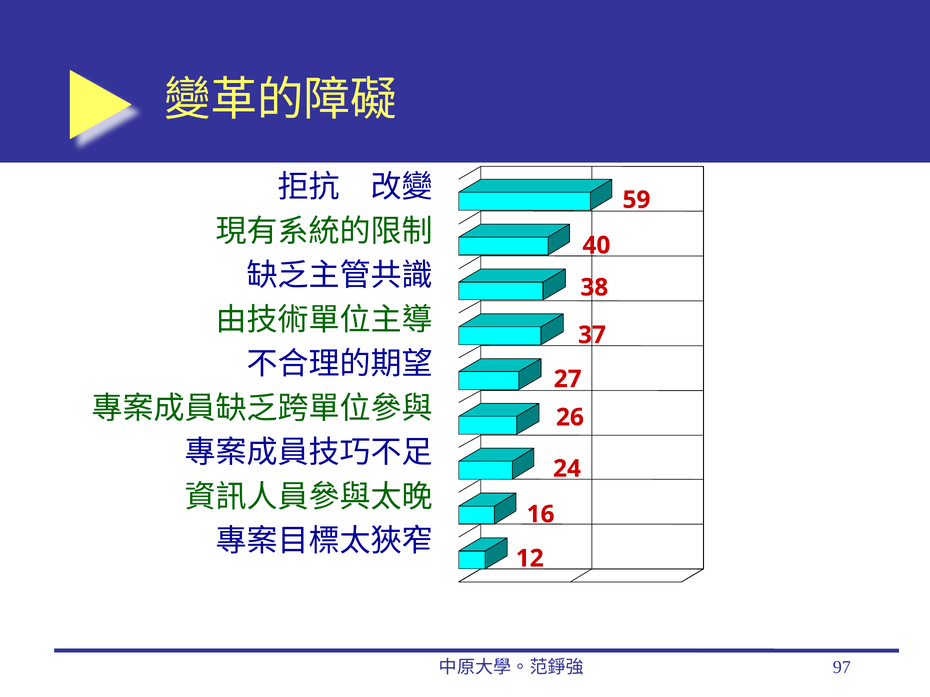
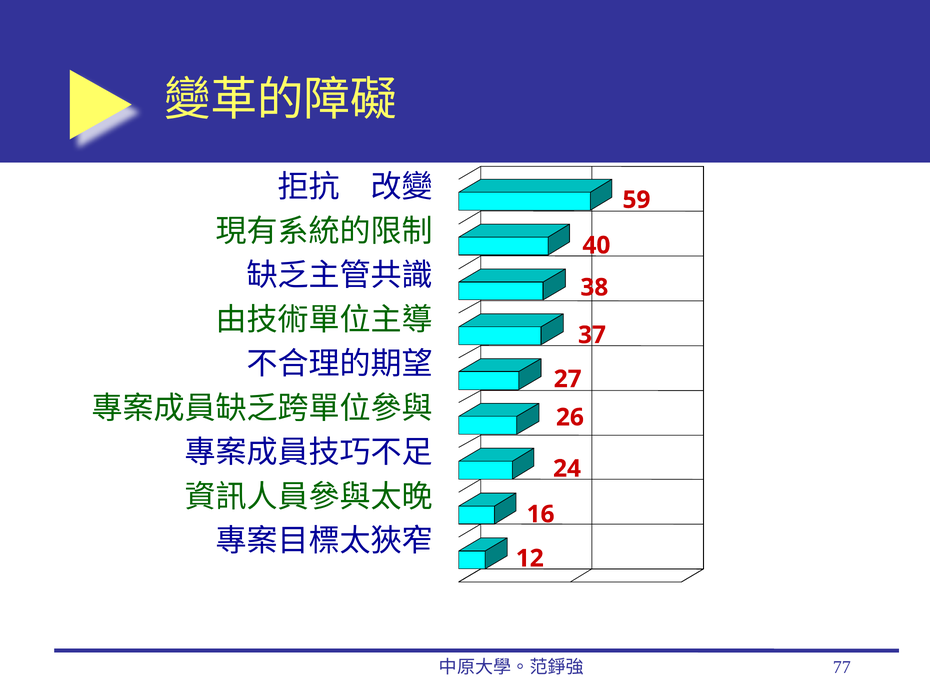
97: 97 -> 77
